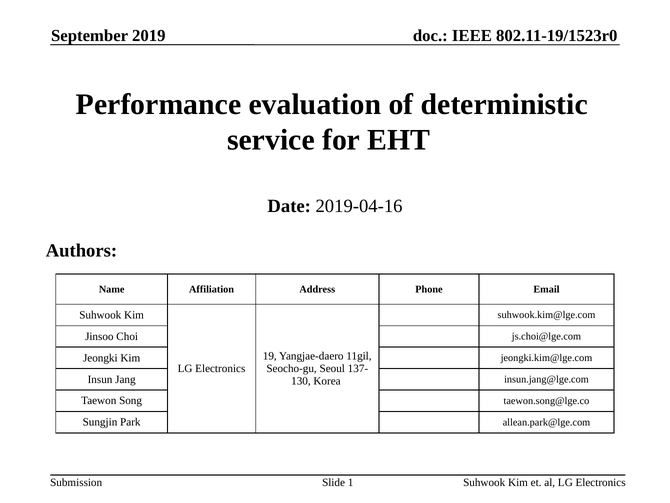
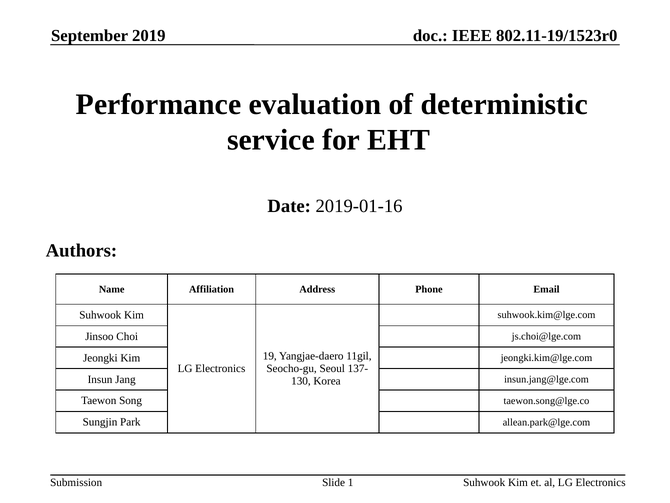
2019-04-16: 2019-04-16 -> 2019-01-16
